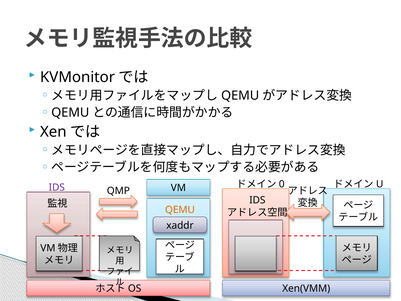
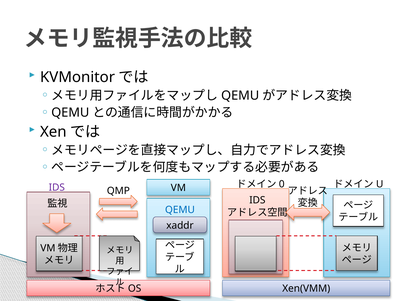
QEMU at (180, 210) colour: orange -> blue
